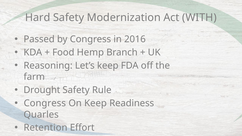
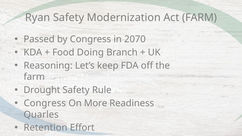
Hard: Hard -> Ryan
Act WITH: WITH -> FARM
2016: 2016 -> 2070
Hemp: Hemp -> Doing
On Keep: Keep -> More
